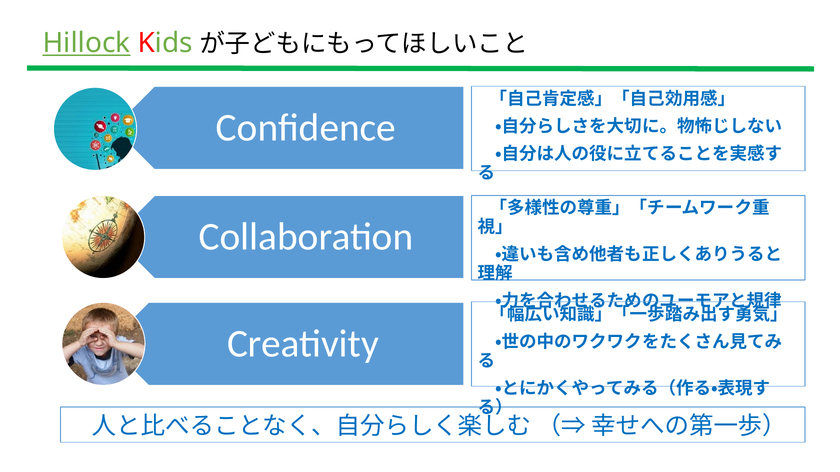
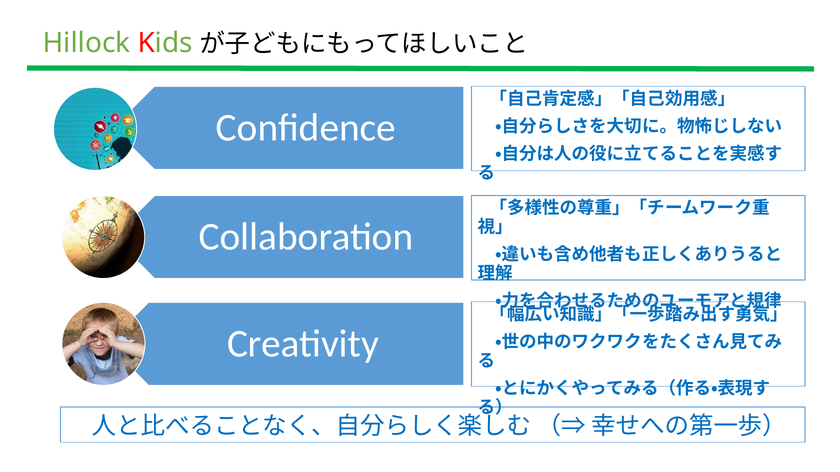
Hillock underline: present -> none
